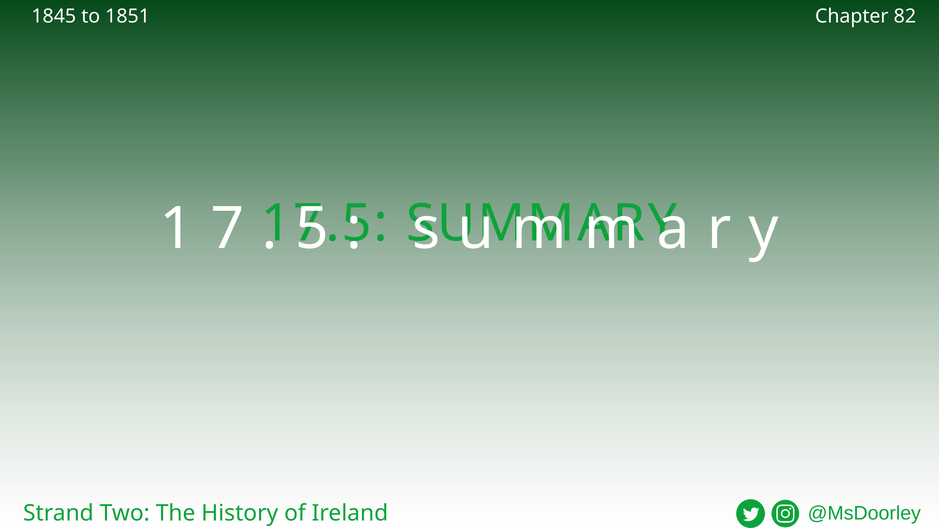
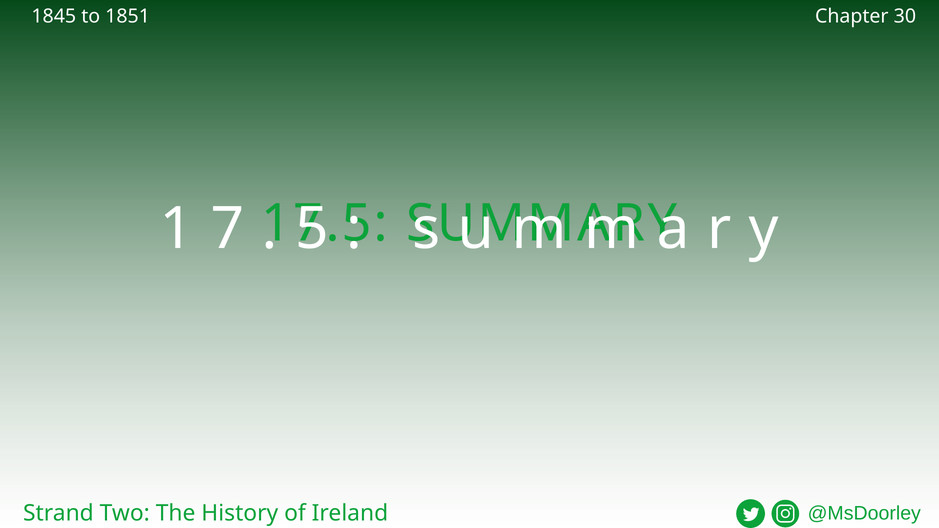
82: 82 -> 30
